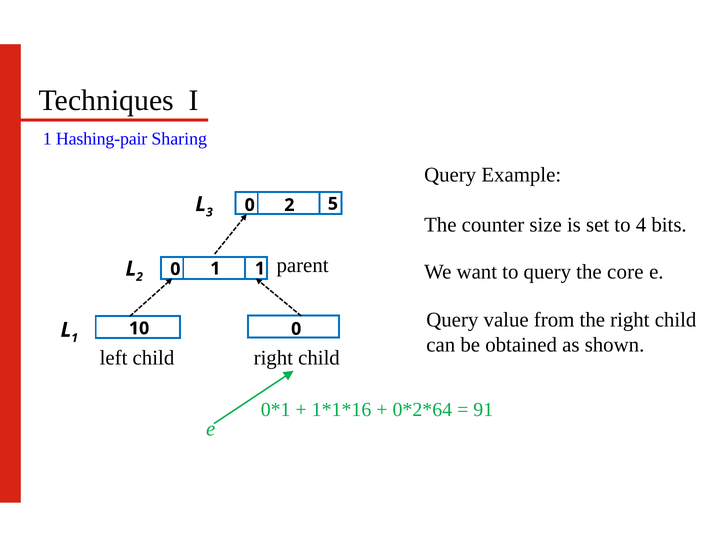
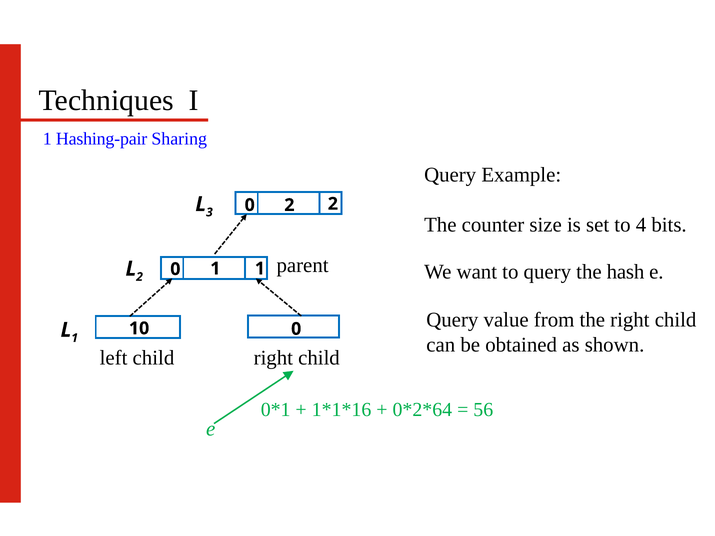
2 5: 5 -> 2
core: core -> hash
91: 91 -> 56
